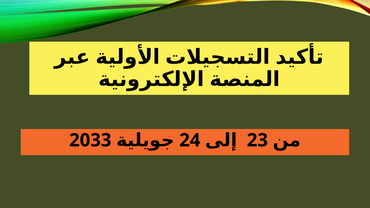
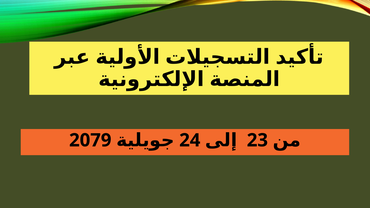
2033: 2033 -> 2079
